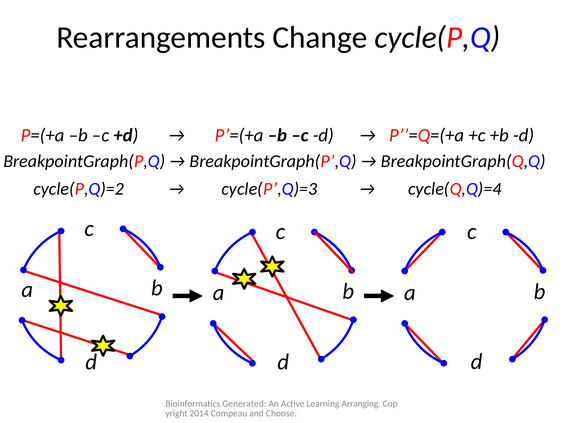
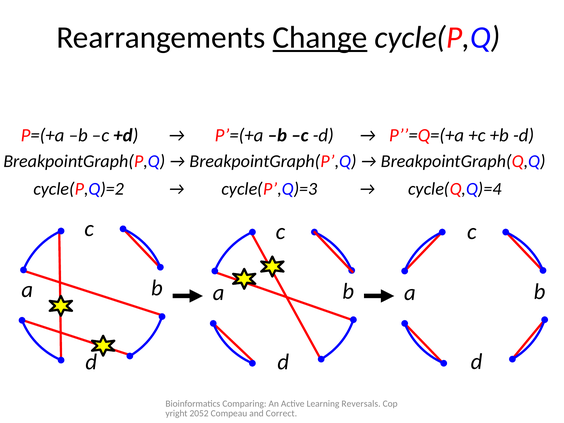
Change underline: none -> present
Generated: Generated -> Comparing
Arranging: Arranging -> Reversals
2014: 2014 -> 2052
Choose: Choose -> Correct
